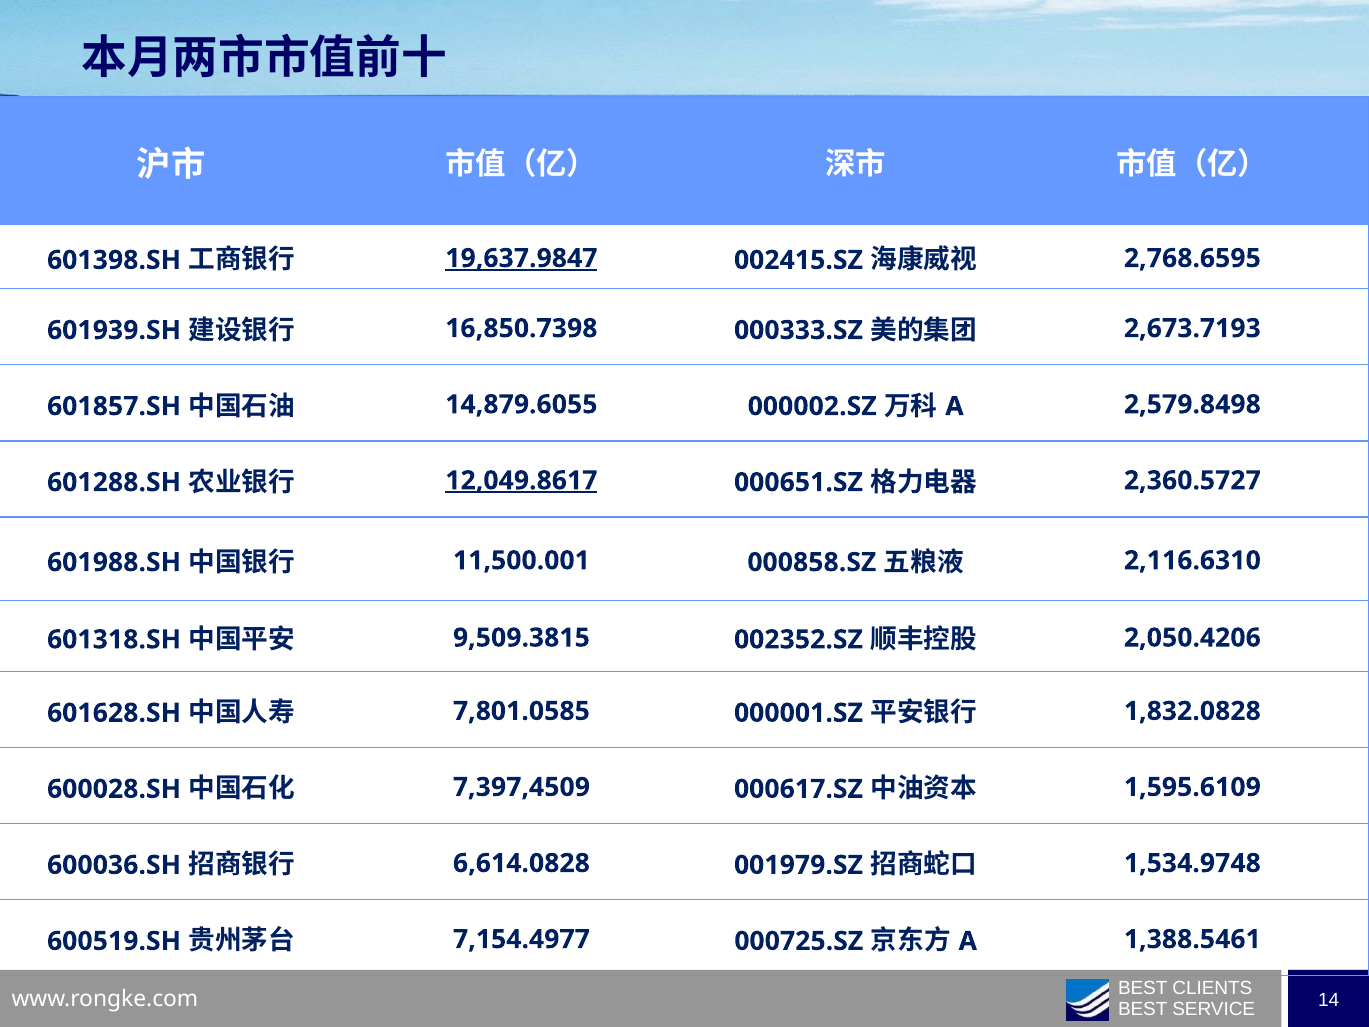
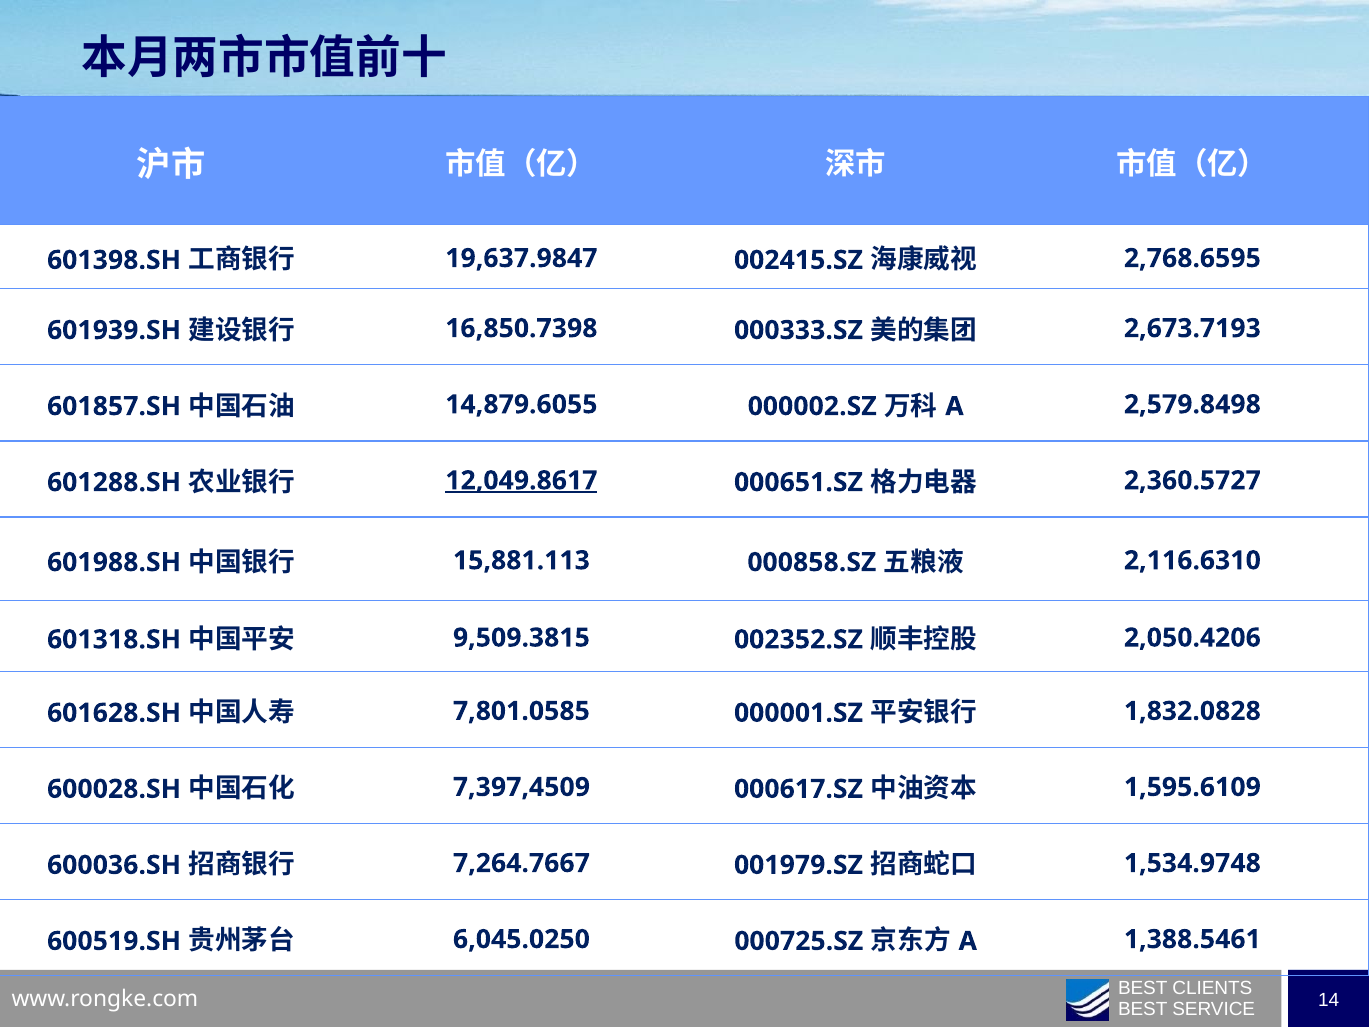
19,637.9847 underline: present -> none
11,500.001: 11,500.001 -> 15,881.113
6,614.0828: 6,614.0828 -> 7,264.7667
7,154.4977: 7,154.4977 -> 6,045.0250
